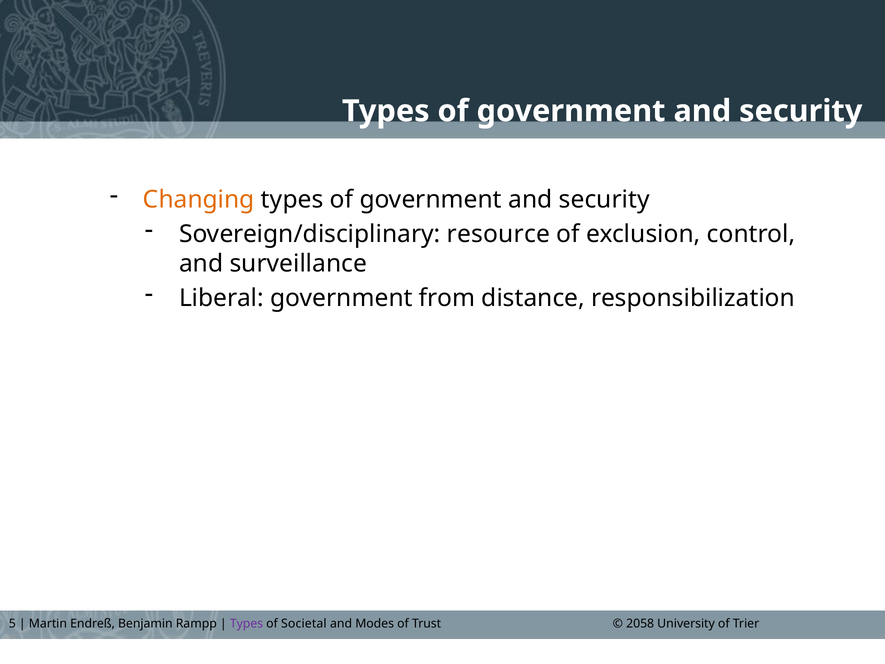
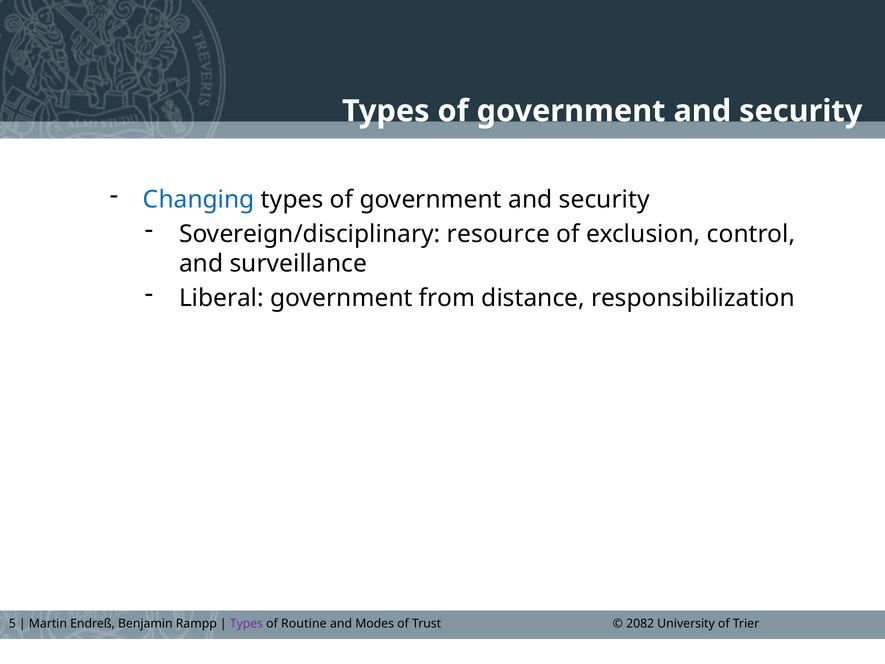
Changing colour: orange -> blue
Societal: Societal -> Routine
2058: 2058 -> 2082
